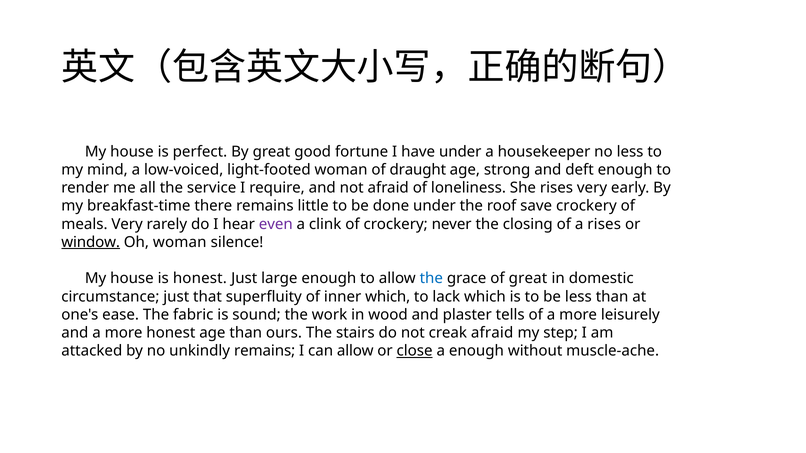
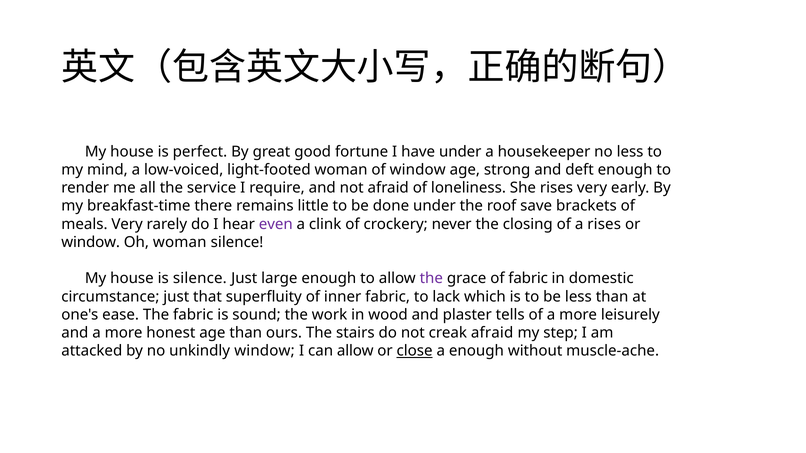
of draught: draught -> window
save crockery: crockery -> brackets
window at (91, 242) underline: present -> none
is honest: honest -> silence
the at (431, 279) colour: blue -> purple
of great: great -> fabric
inner which: which -> fabric
unkindly remains: remains -> window
